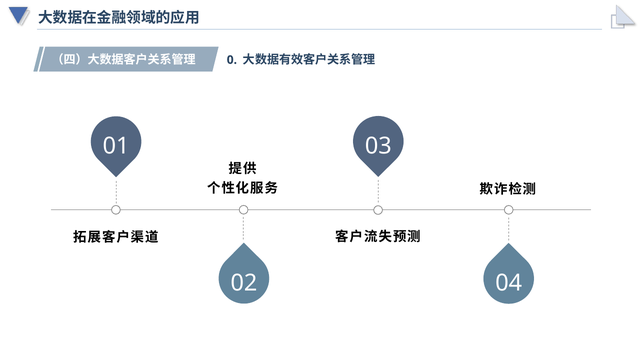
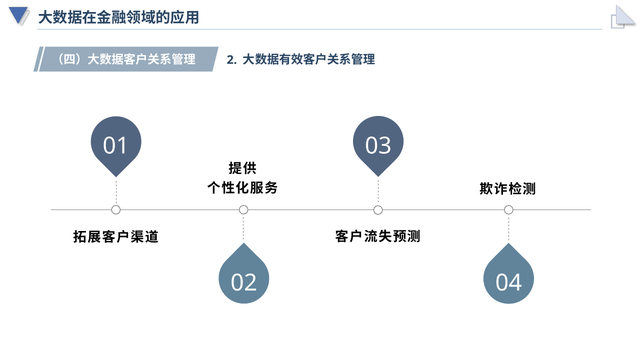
0: 0 -> 2
